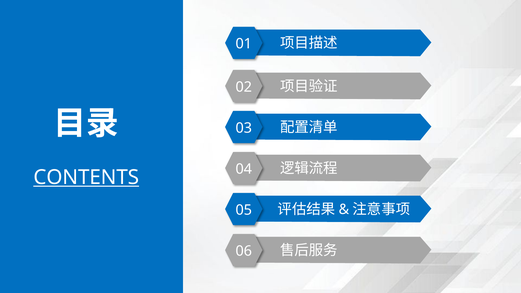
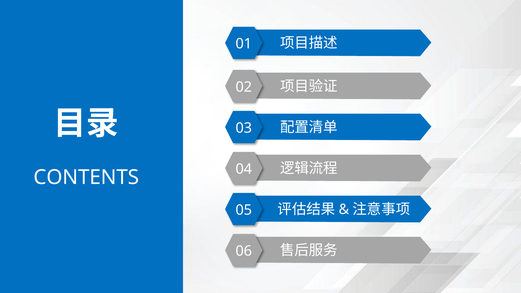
CONTENTS underline: present -> none
